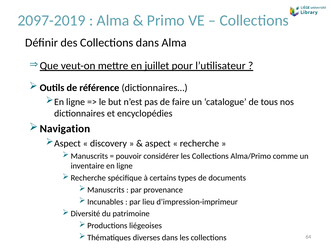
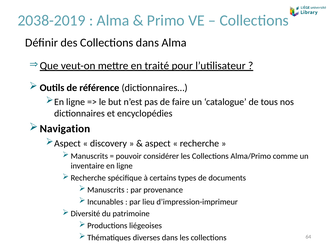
2097-2019: 2097-2019 -> 2038-2019
juillet: juillet -> traité
